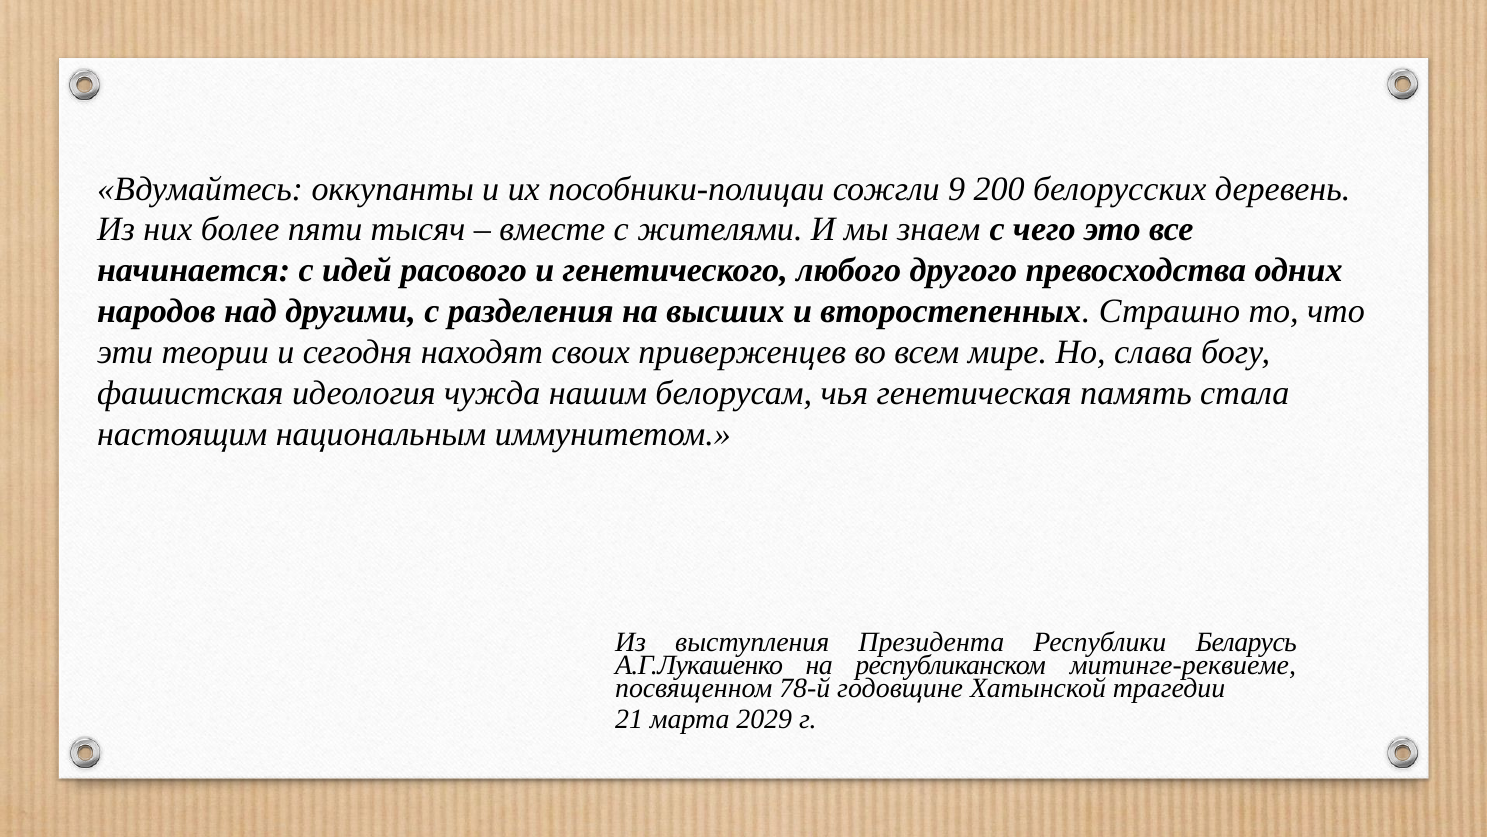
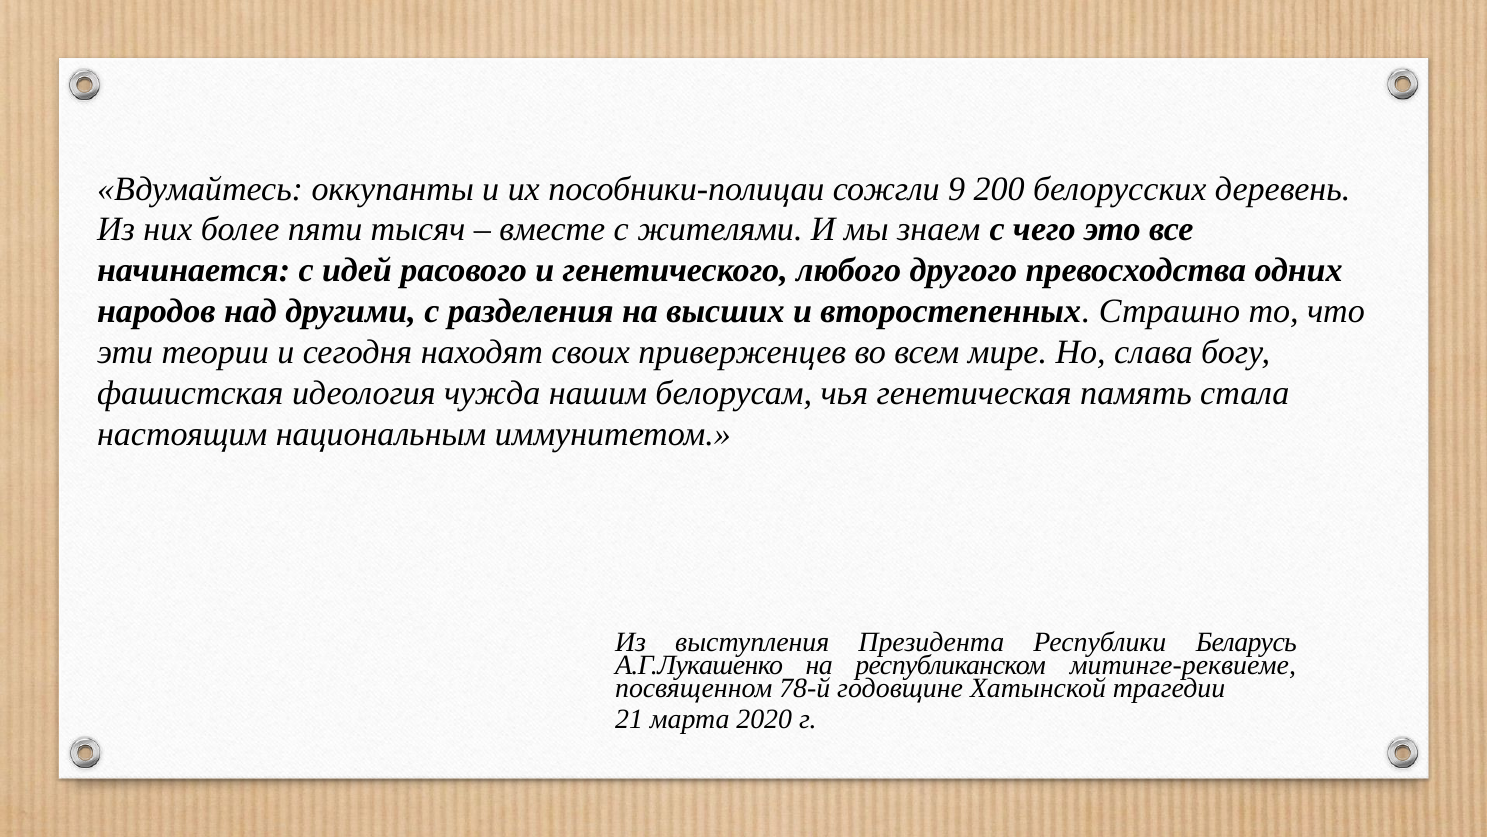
2029: 2029 -> 2020
